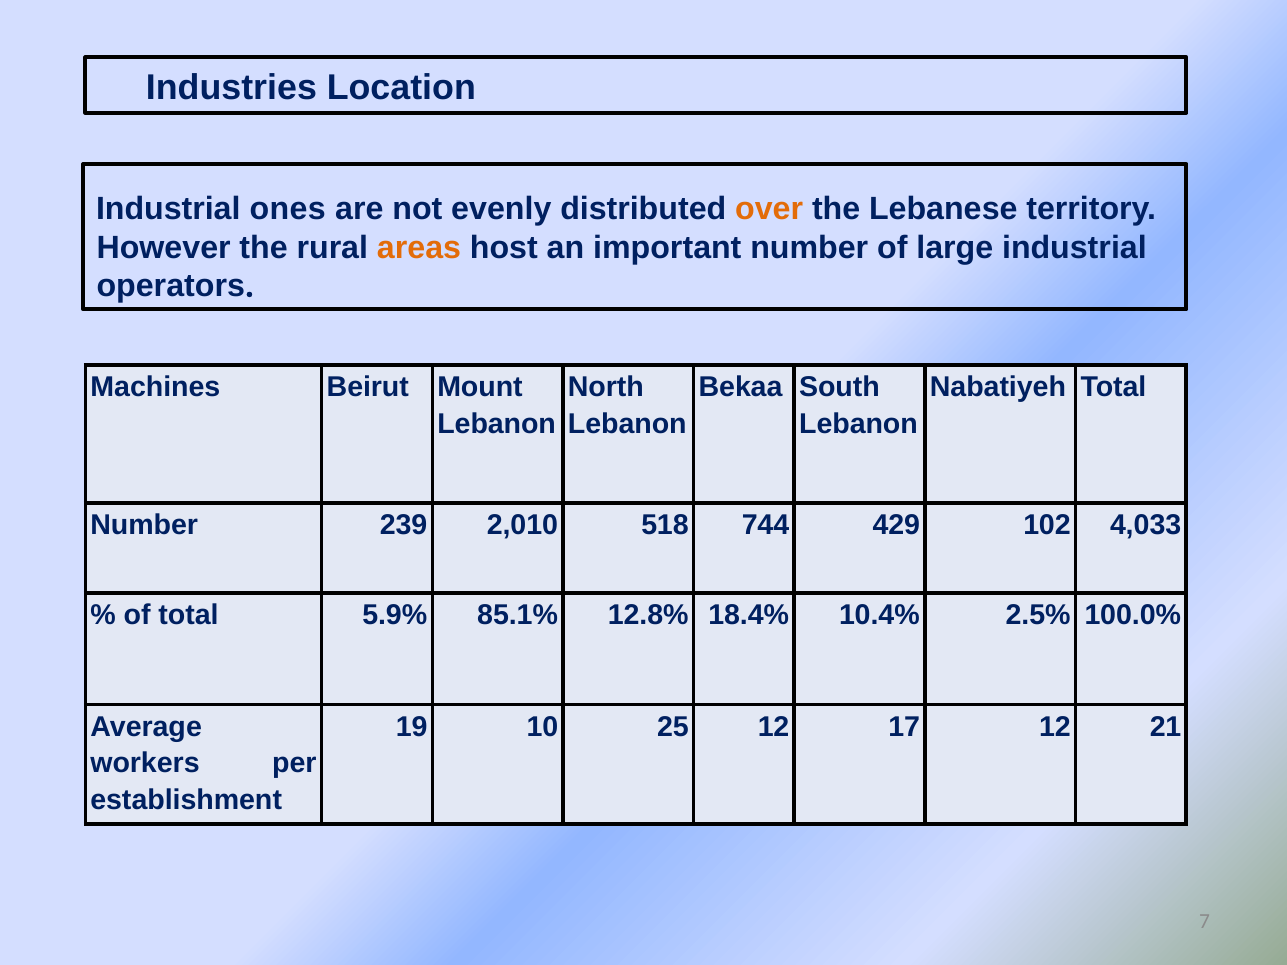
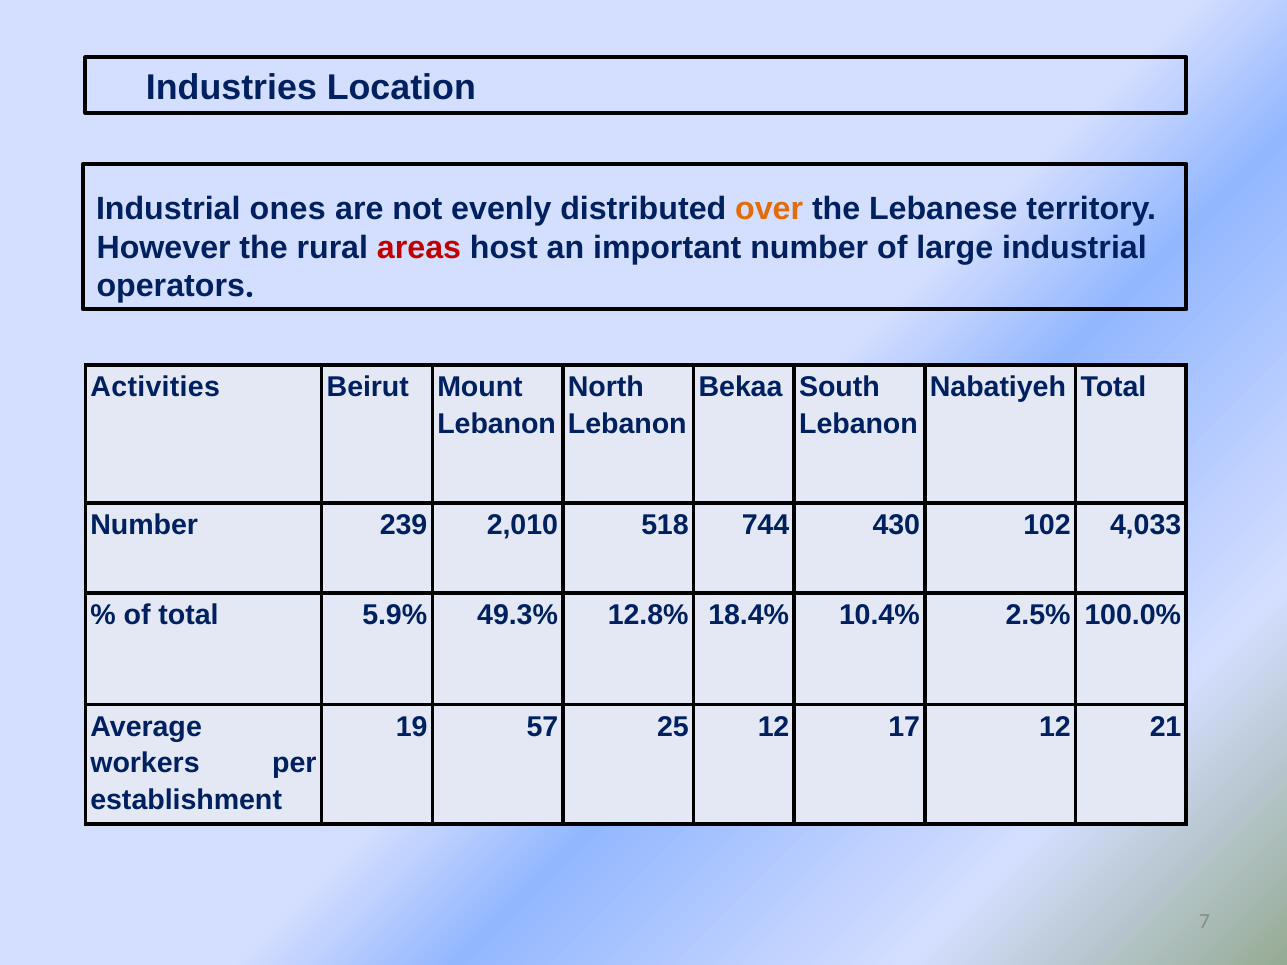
areas colour: orange -> red
Machines: Machines -> Activities
429: 429 -> 430
85.1%: 85.1% -> 49.3%
10: 10 -> 57
